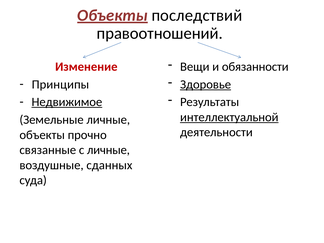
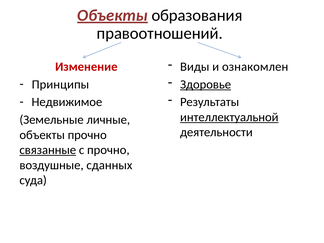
последствий: последствий -> образования
Вещи: Вещи -> Виды
обязанности: обязанности -> ознакомлен
Недвижимое underline: present -> none
связанные underline: none -> present
с личные: личные -> прочно
